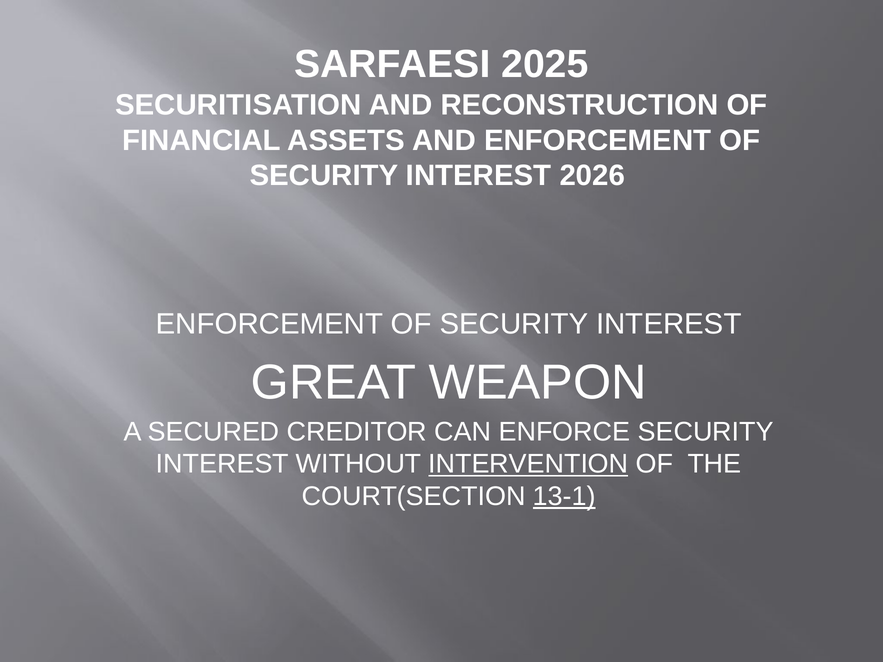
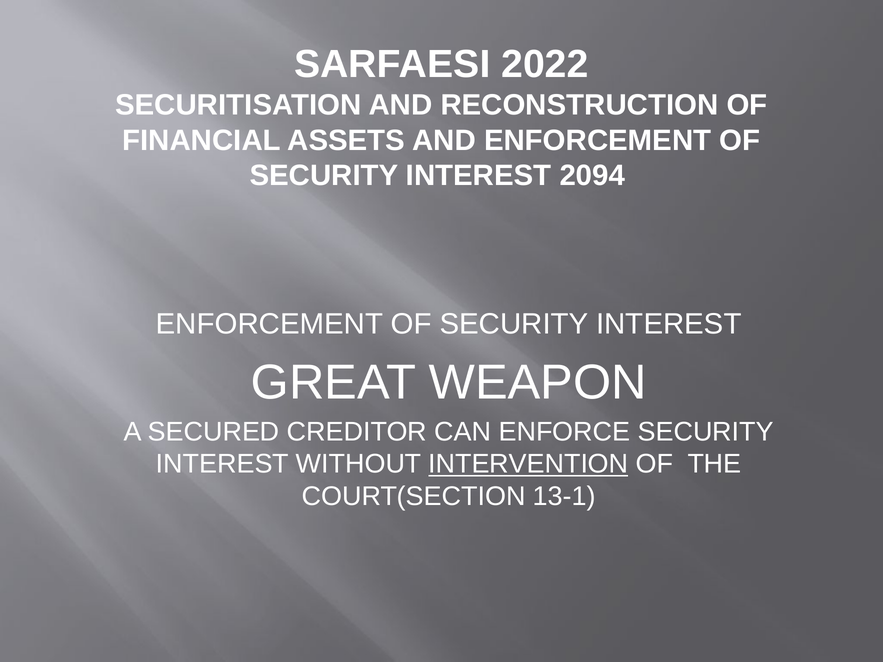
2025: 2025 -> 2022
2026: 2026 -> 2094
13-1 underline: present -> none
